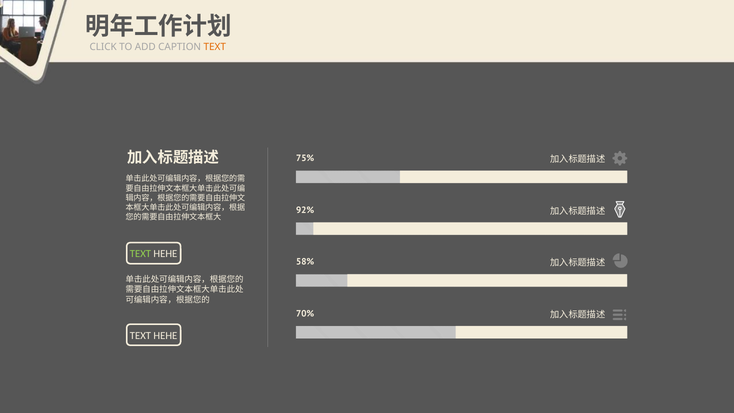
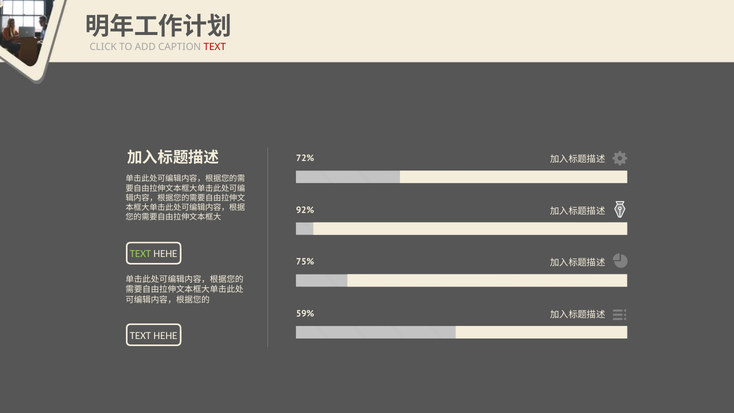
TEXT at (215, 47) colour: orange -> red
75%: 75% -> 72%
58%: 58% -> 75%
70%: 70% -> 59%
